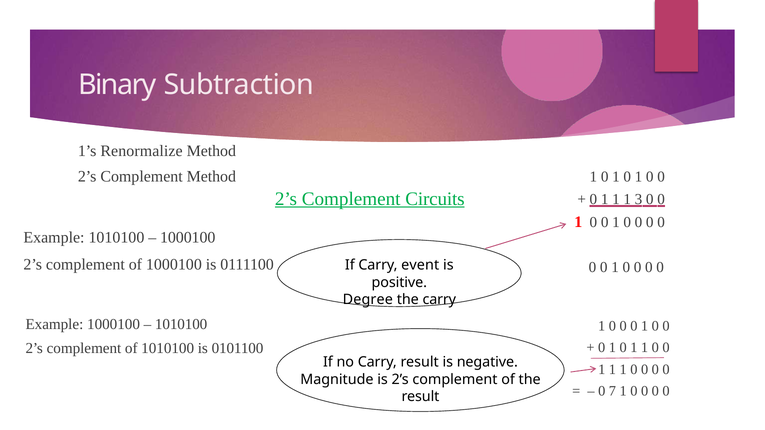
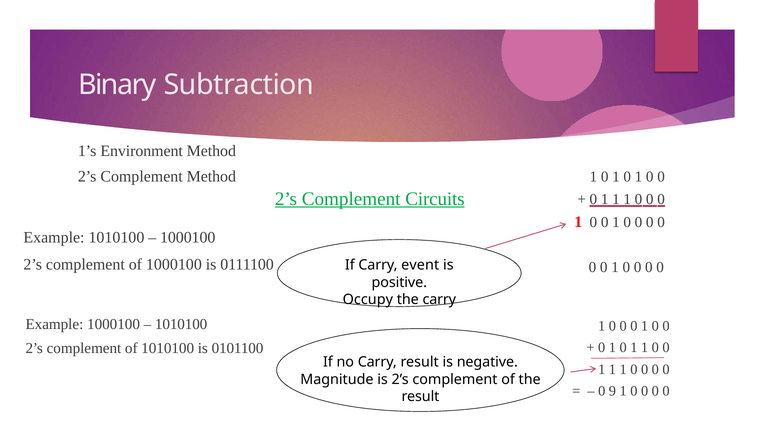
Renormalize: Renormalize -> Environment
3 at (638, 199): 3 -> 0
Degree: Degree -> Occupy
7: 7 -> 9
